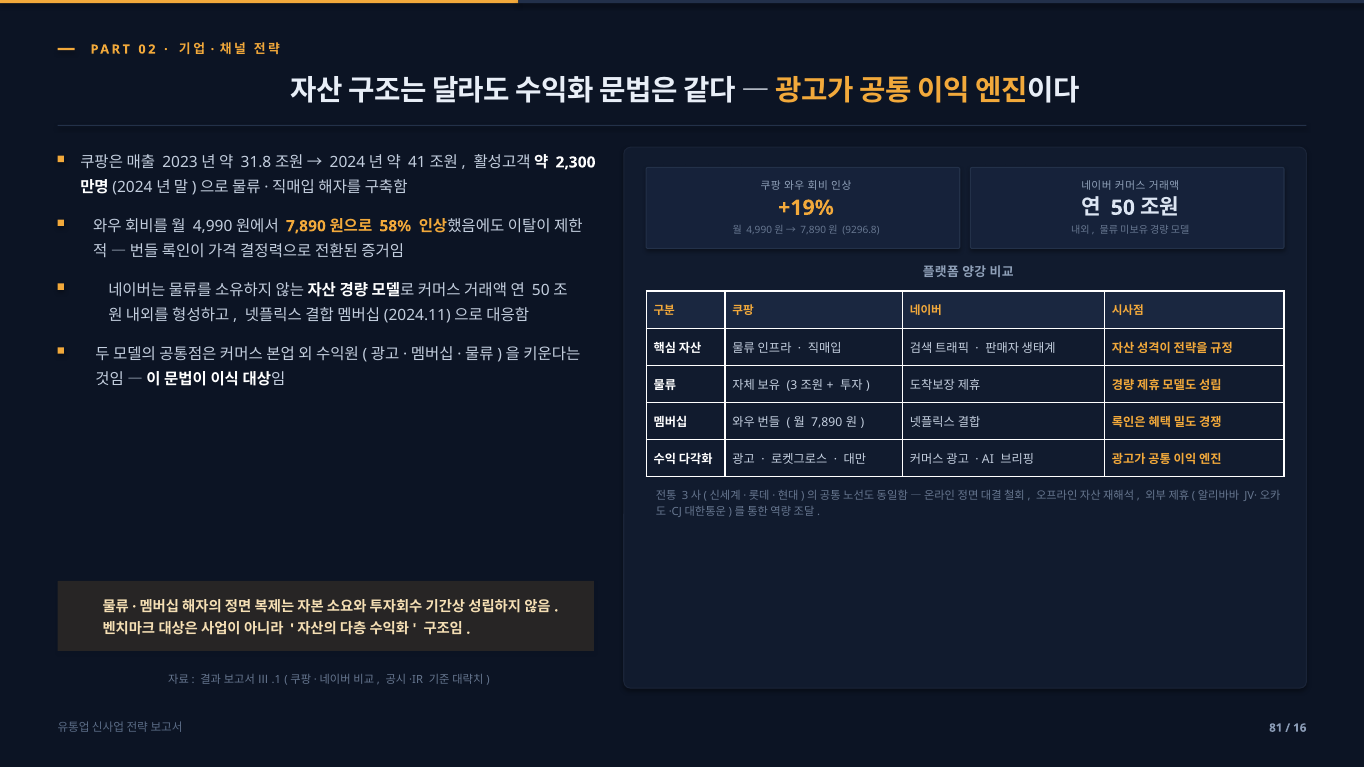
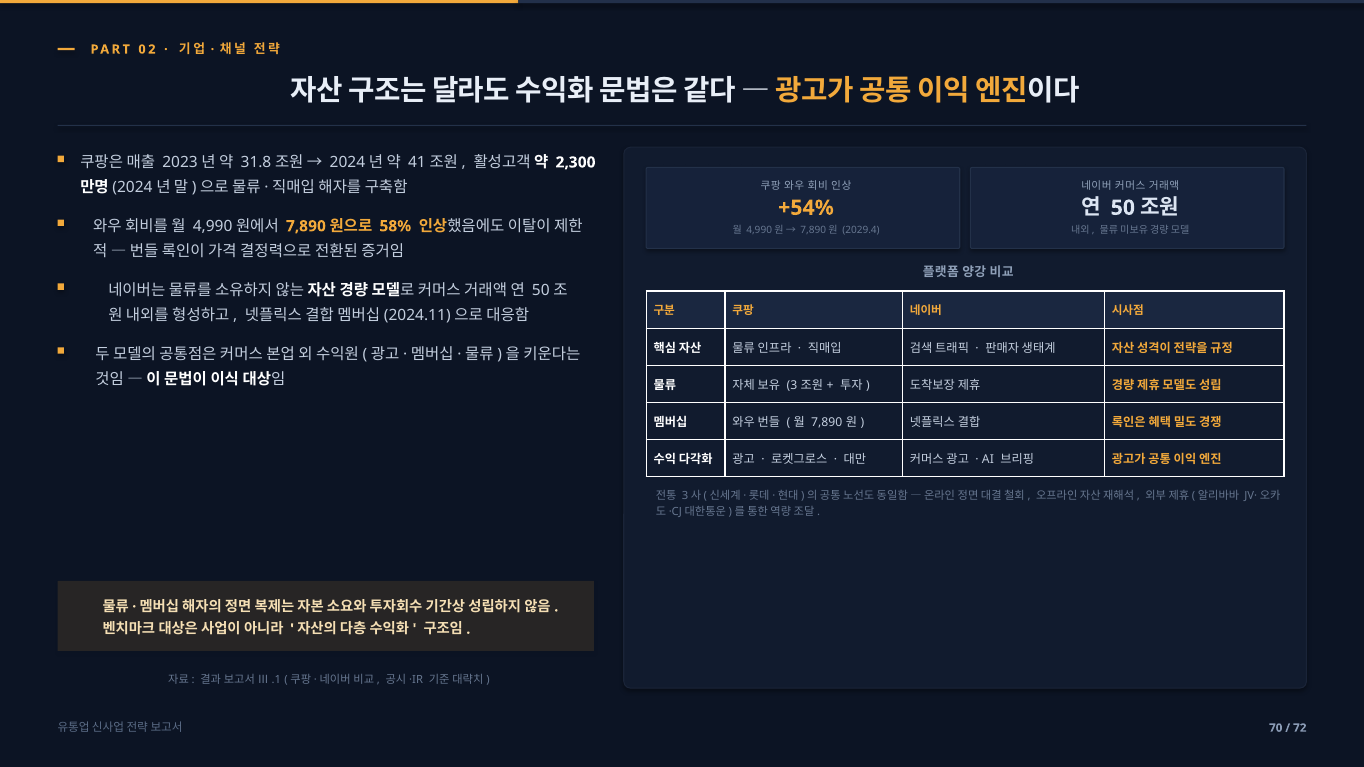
+19%: +19% -> +54%
9296.8: 9296.8 -> 2029.4
81: 81 -> 70
16: 16 -> 72
